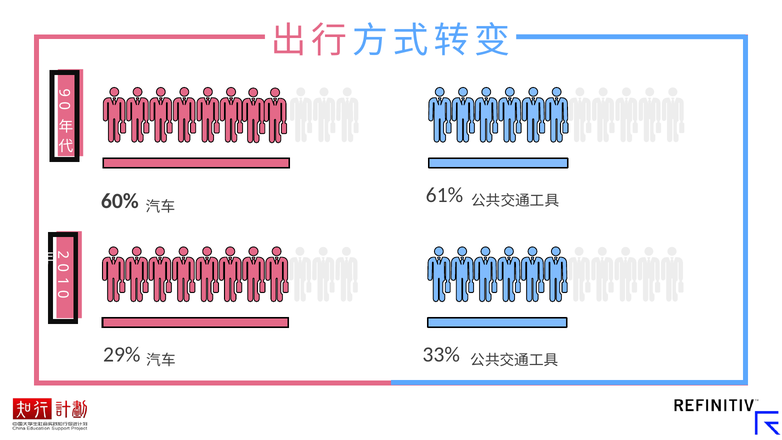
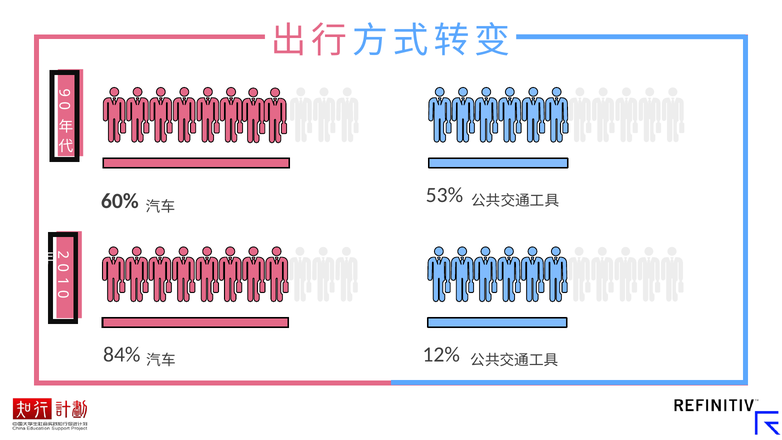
61%: 61% -> 53%
29%: 29% -> 84%
33%: 33% -> 12%
